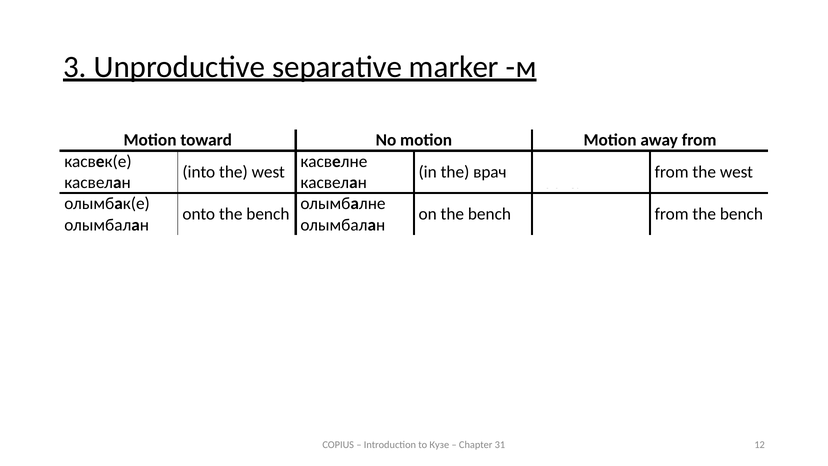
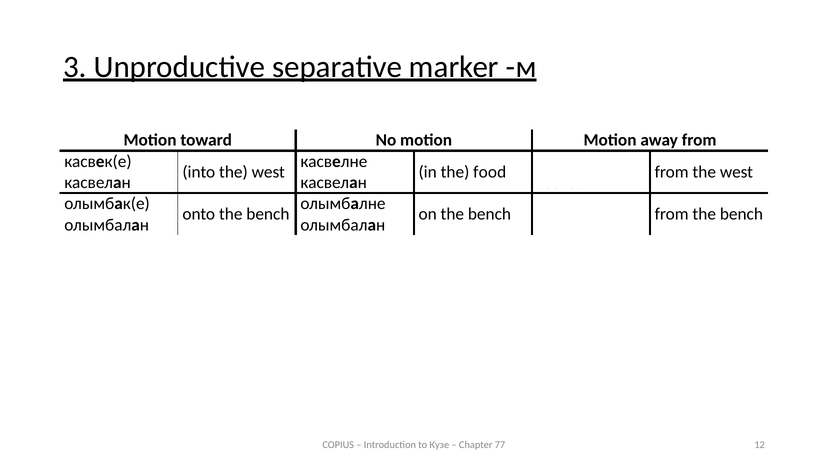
врач: врач -> food
31: 31 -> 77
